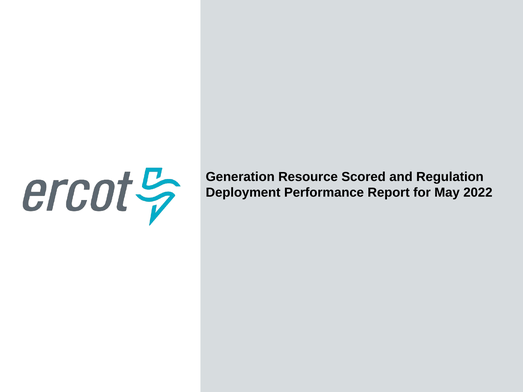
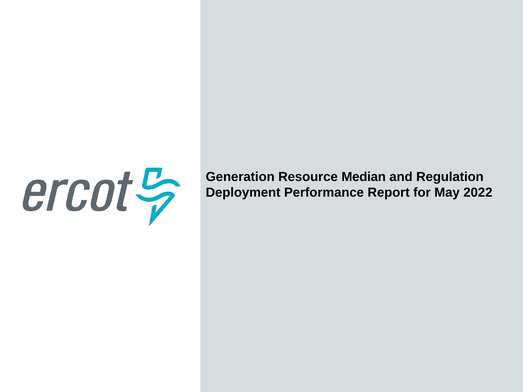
Scored: Scored -> Median
